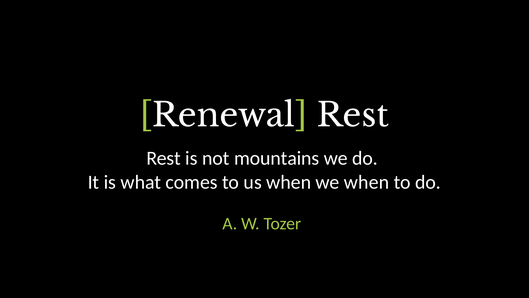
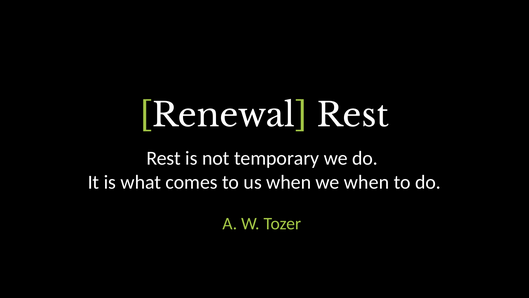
mountains: mountains -> temporary
